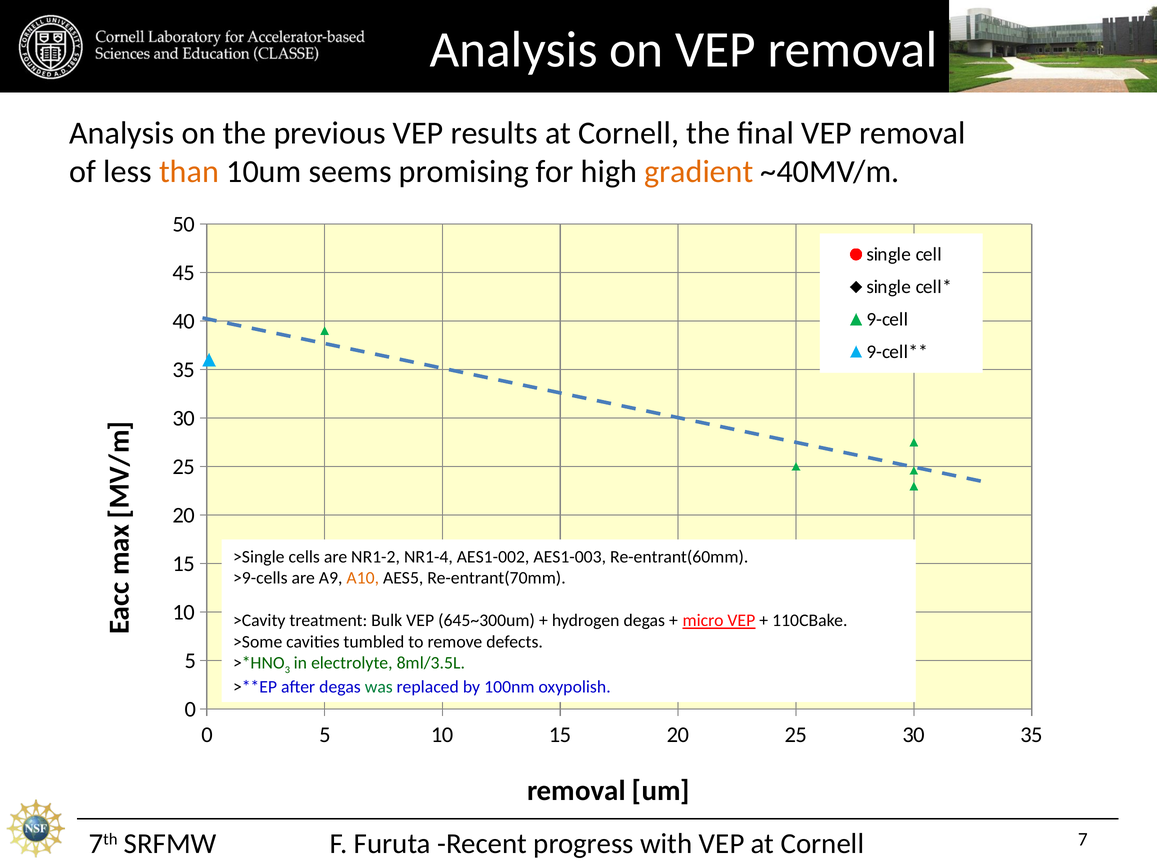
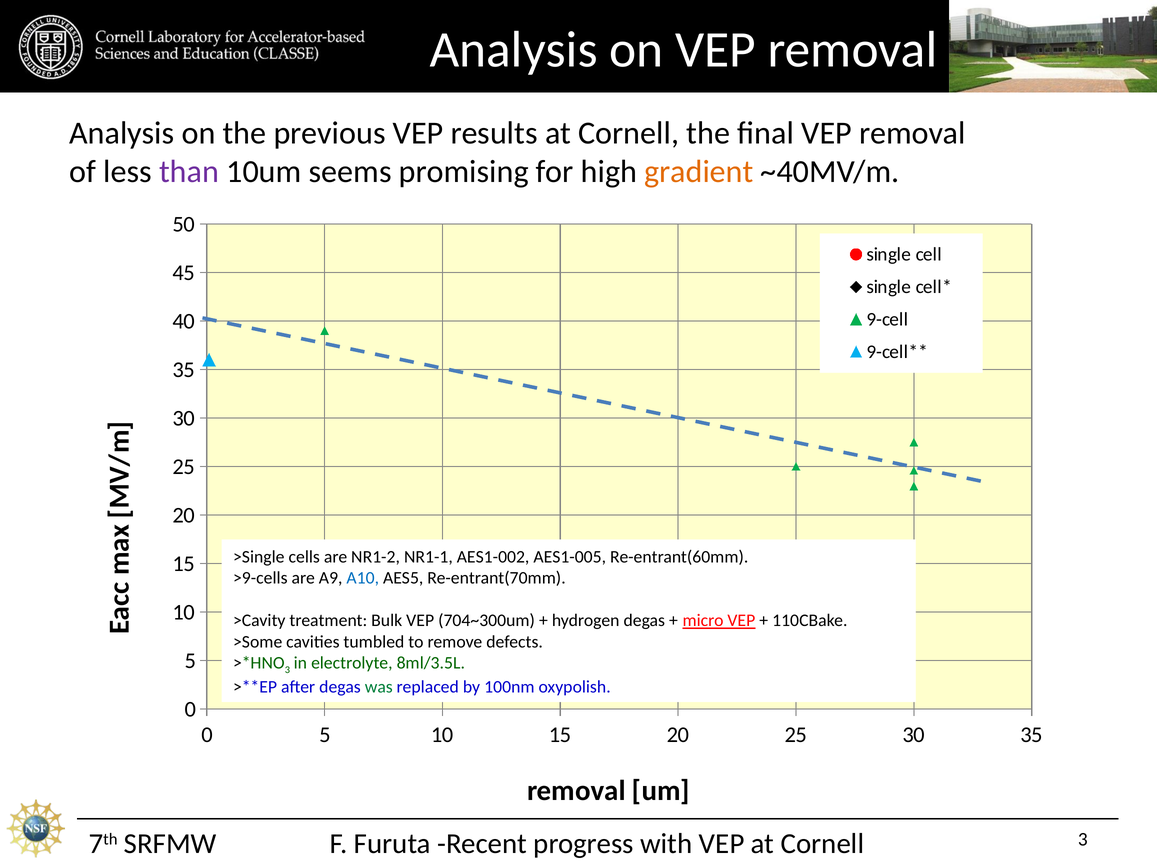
than colour: orange -> purple
NR1-4: NR1-4 -> NR1-1
AES1-003: AES1-003 -> AES1-005
A10 colour: orange -> blue
645~300um: 645~300um -> 704~300um
Cornell 7: 7 -> 3
